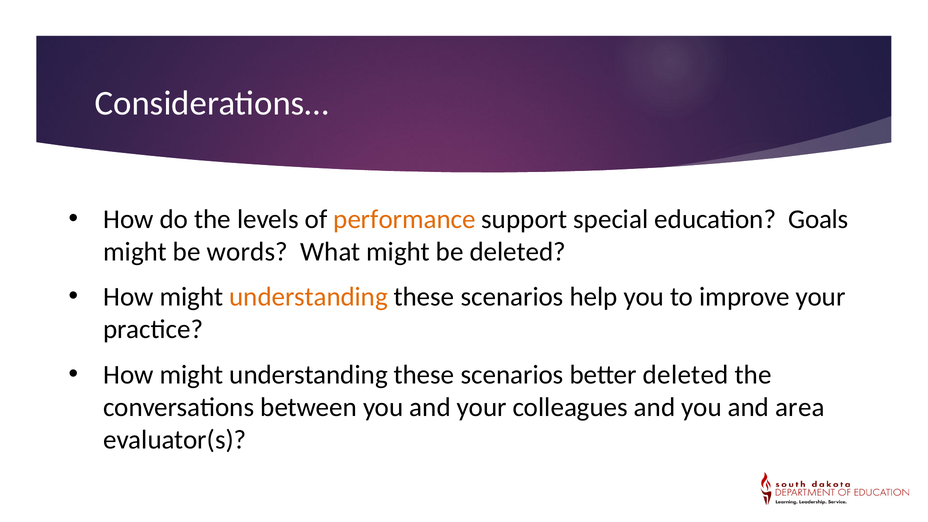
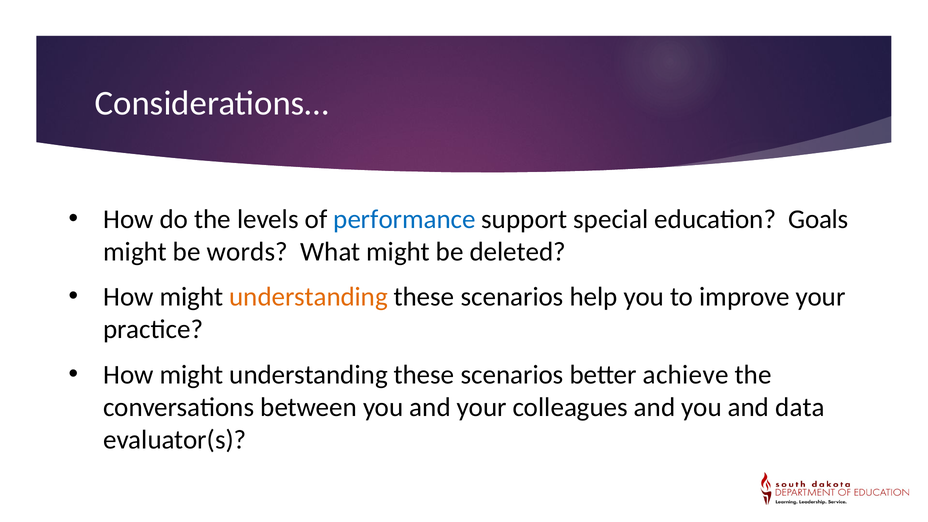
performance colour: orange -> blue
better deleted: deleted -> achieve
area: area -> data
